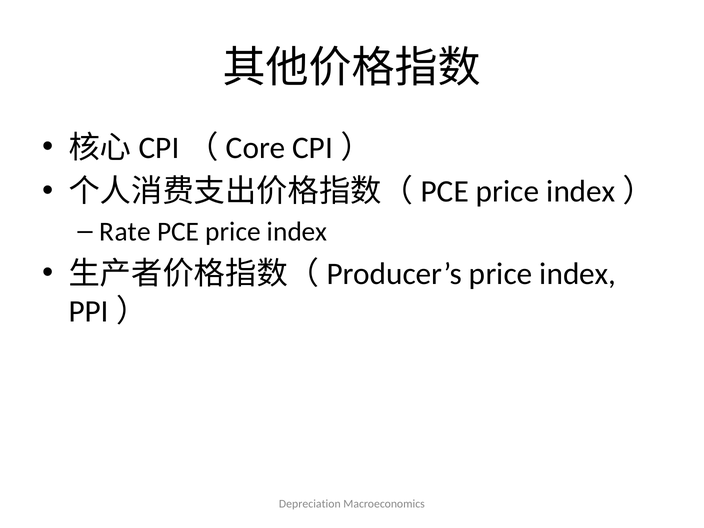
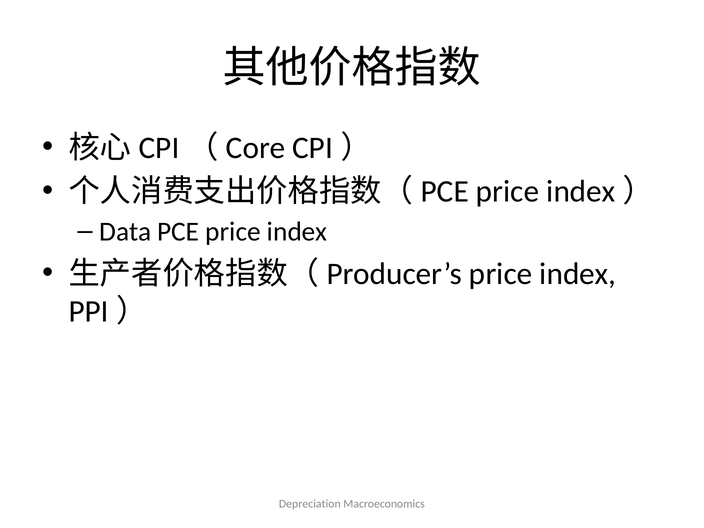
Rate: Rate -> Data
